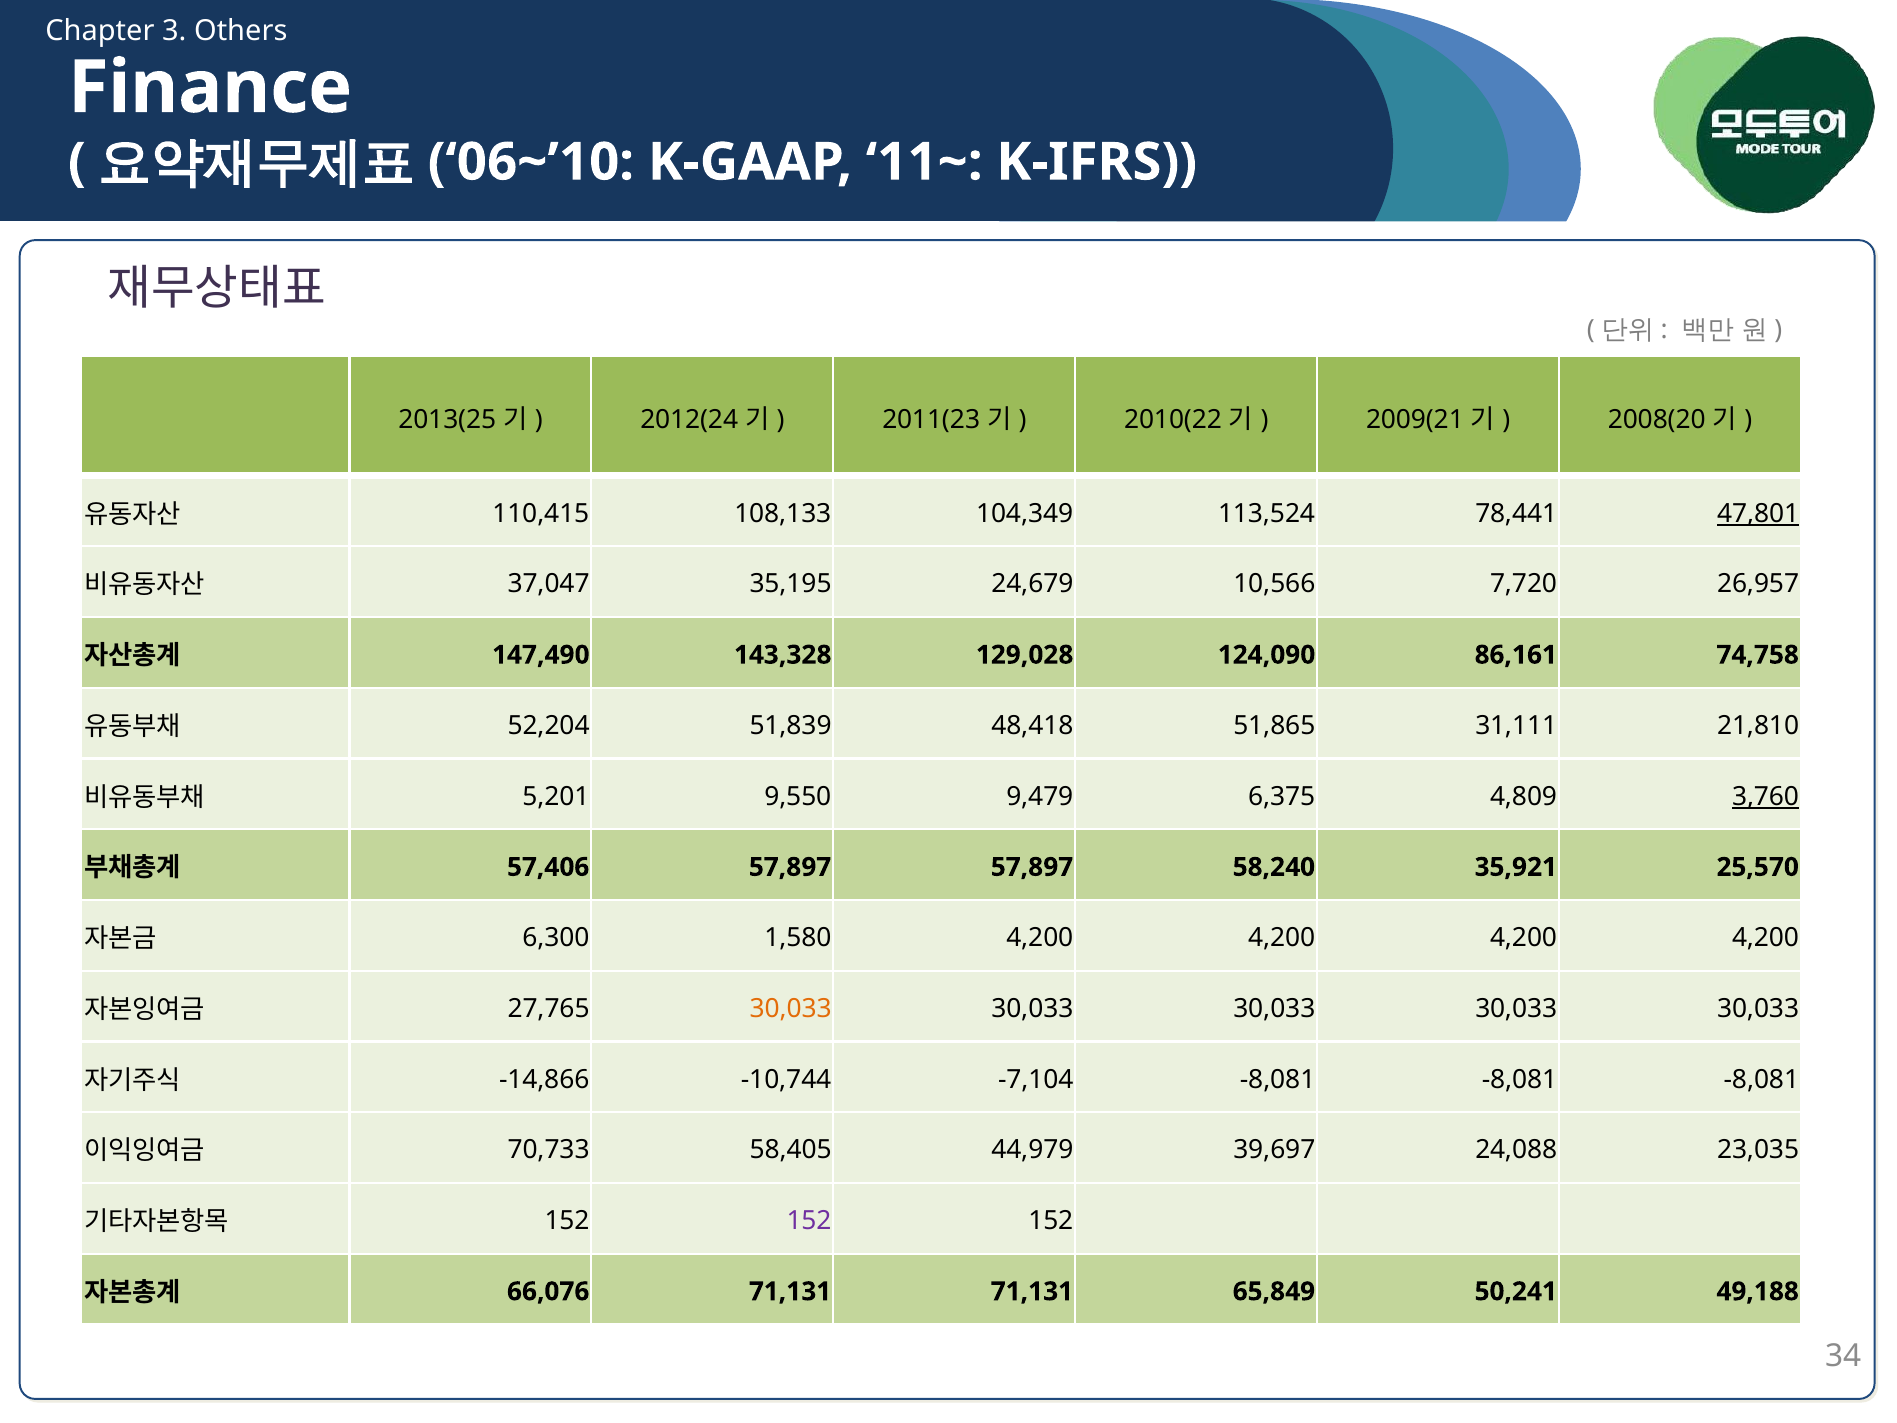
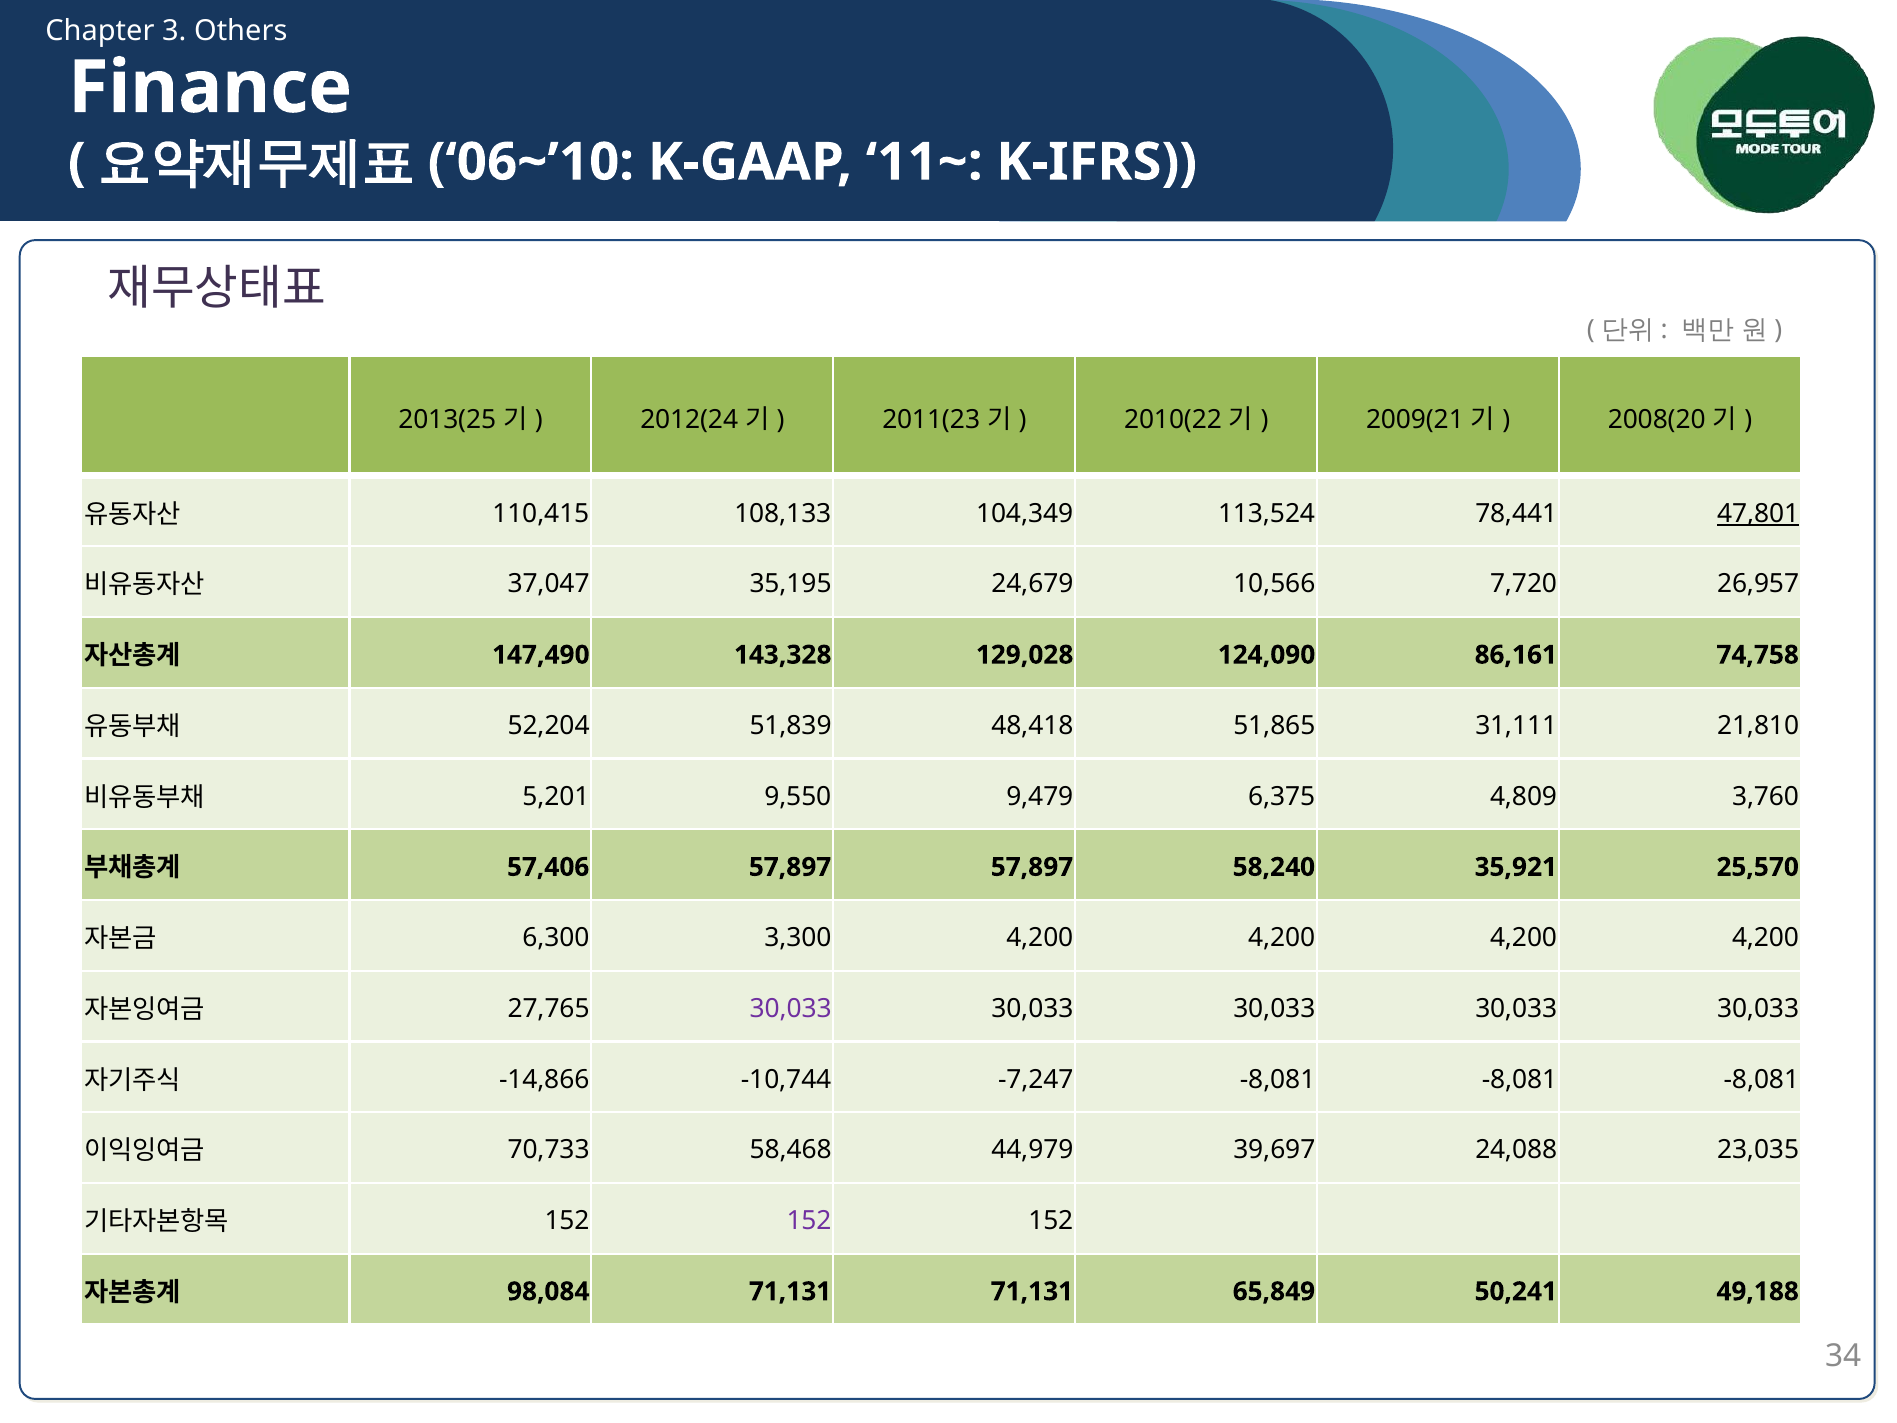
3,760 underline: present -> none
1,580: 1,580 -> 3,300
30,033 at (791, 1008) colour: orange -> purple
-7,104: -7,104 -> -7,247
58,405: 58,405 -> 58,468
66,076: 66,076 -> 98,084
